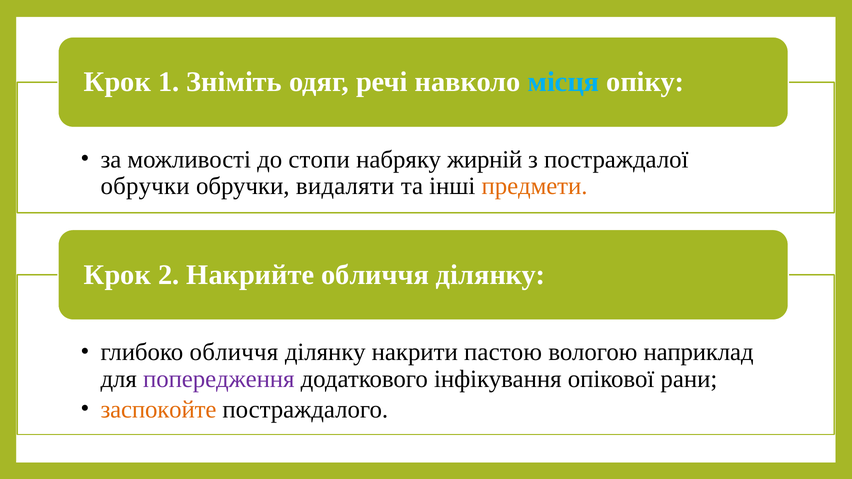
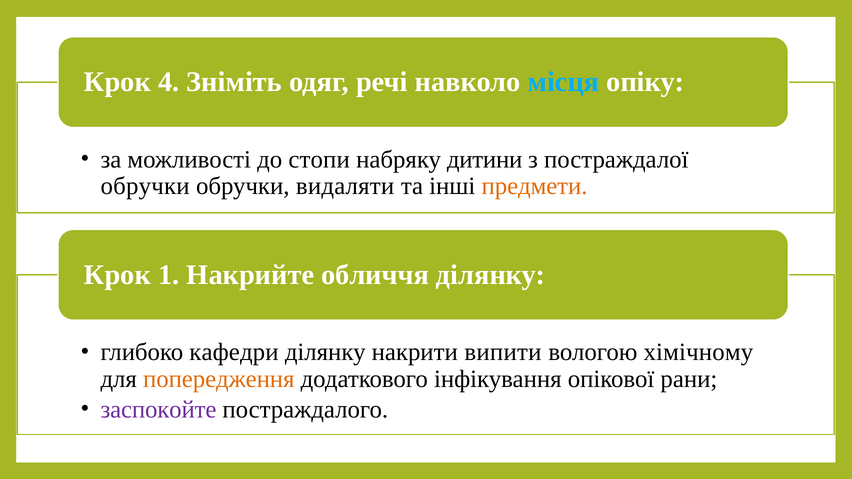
1: 1 -> 4
жирній: жирній -> дитини
2: 2 -> 1
глибоко обличчя: обличчя -> кафедри
пастою: пастою -> випити
наприклад: наприклад -> хімічному
попередження colour: purple -> orange
заспокойте colour: orange -> purple
